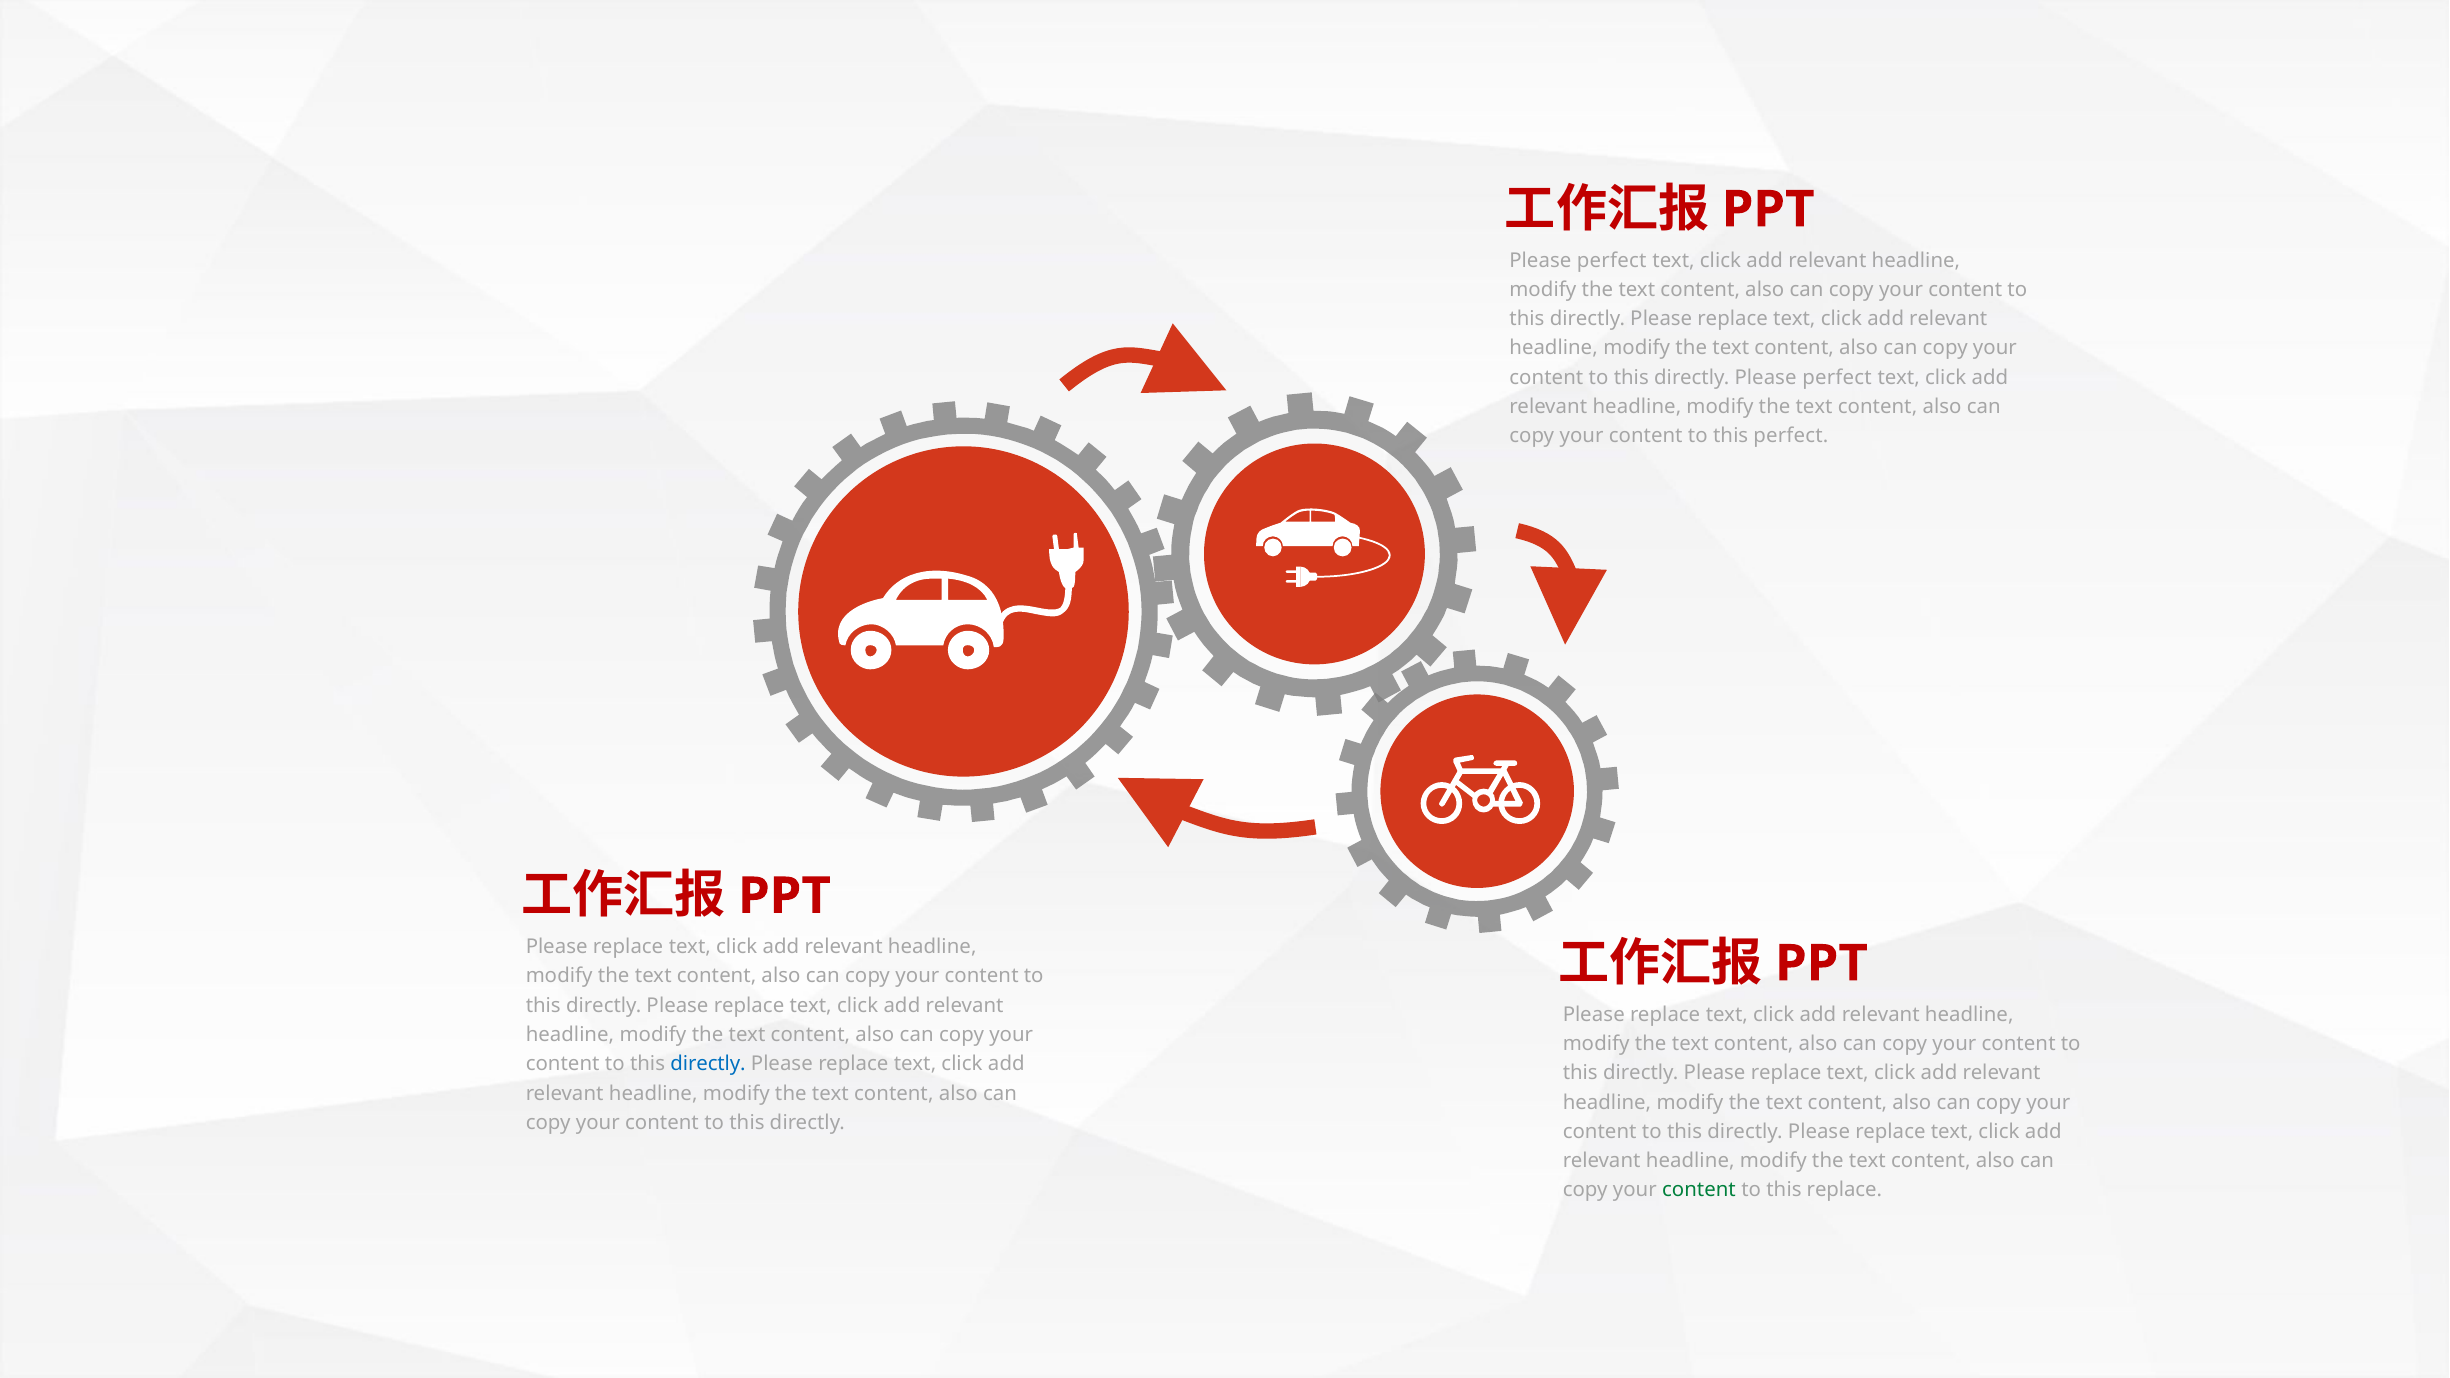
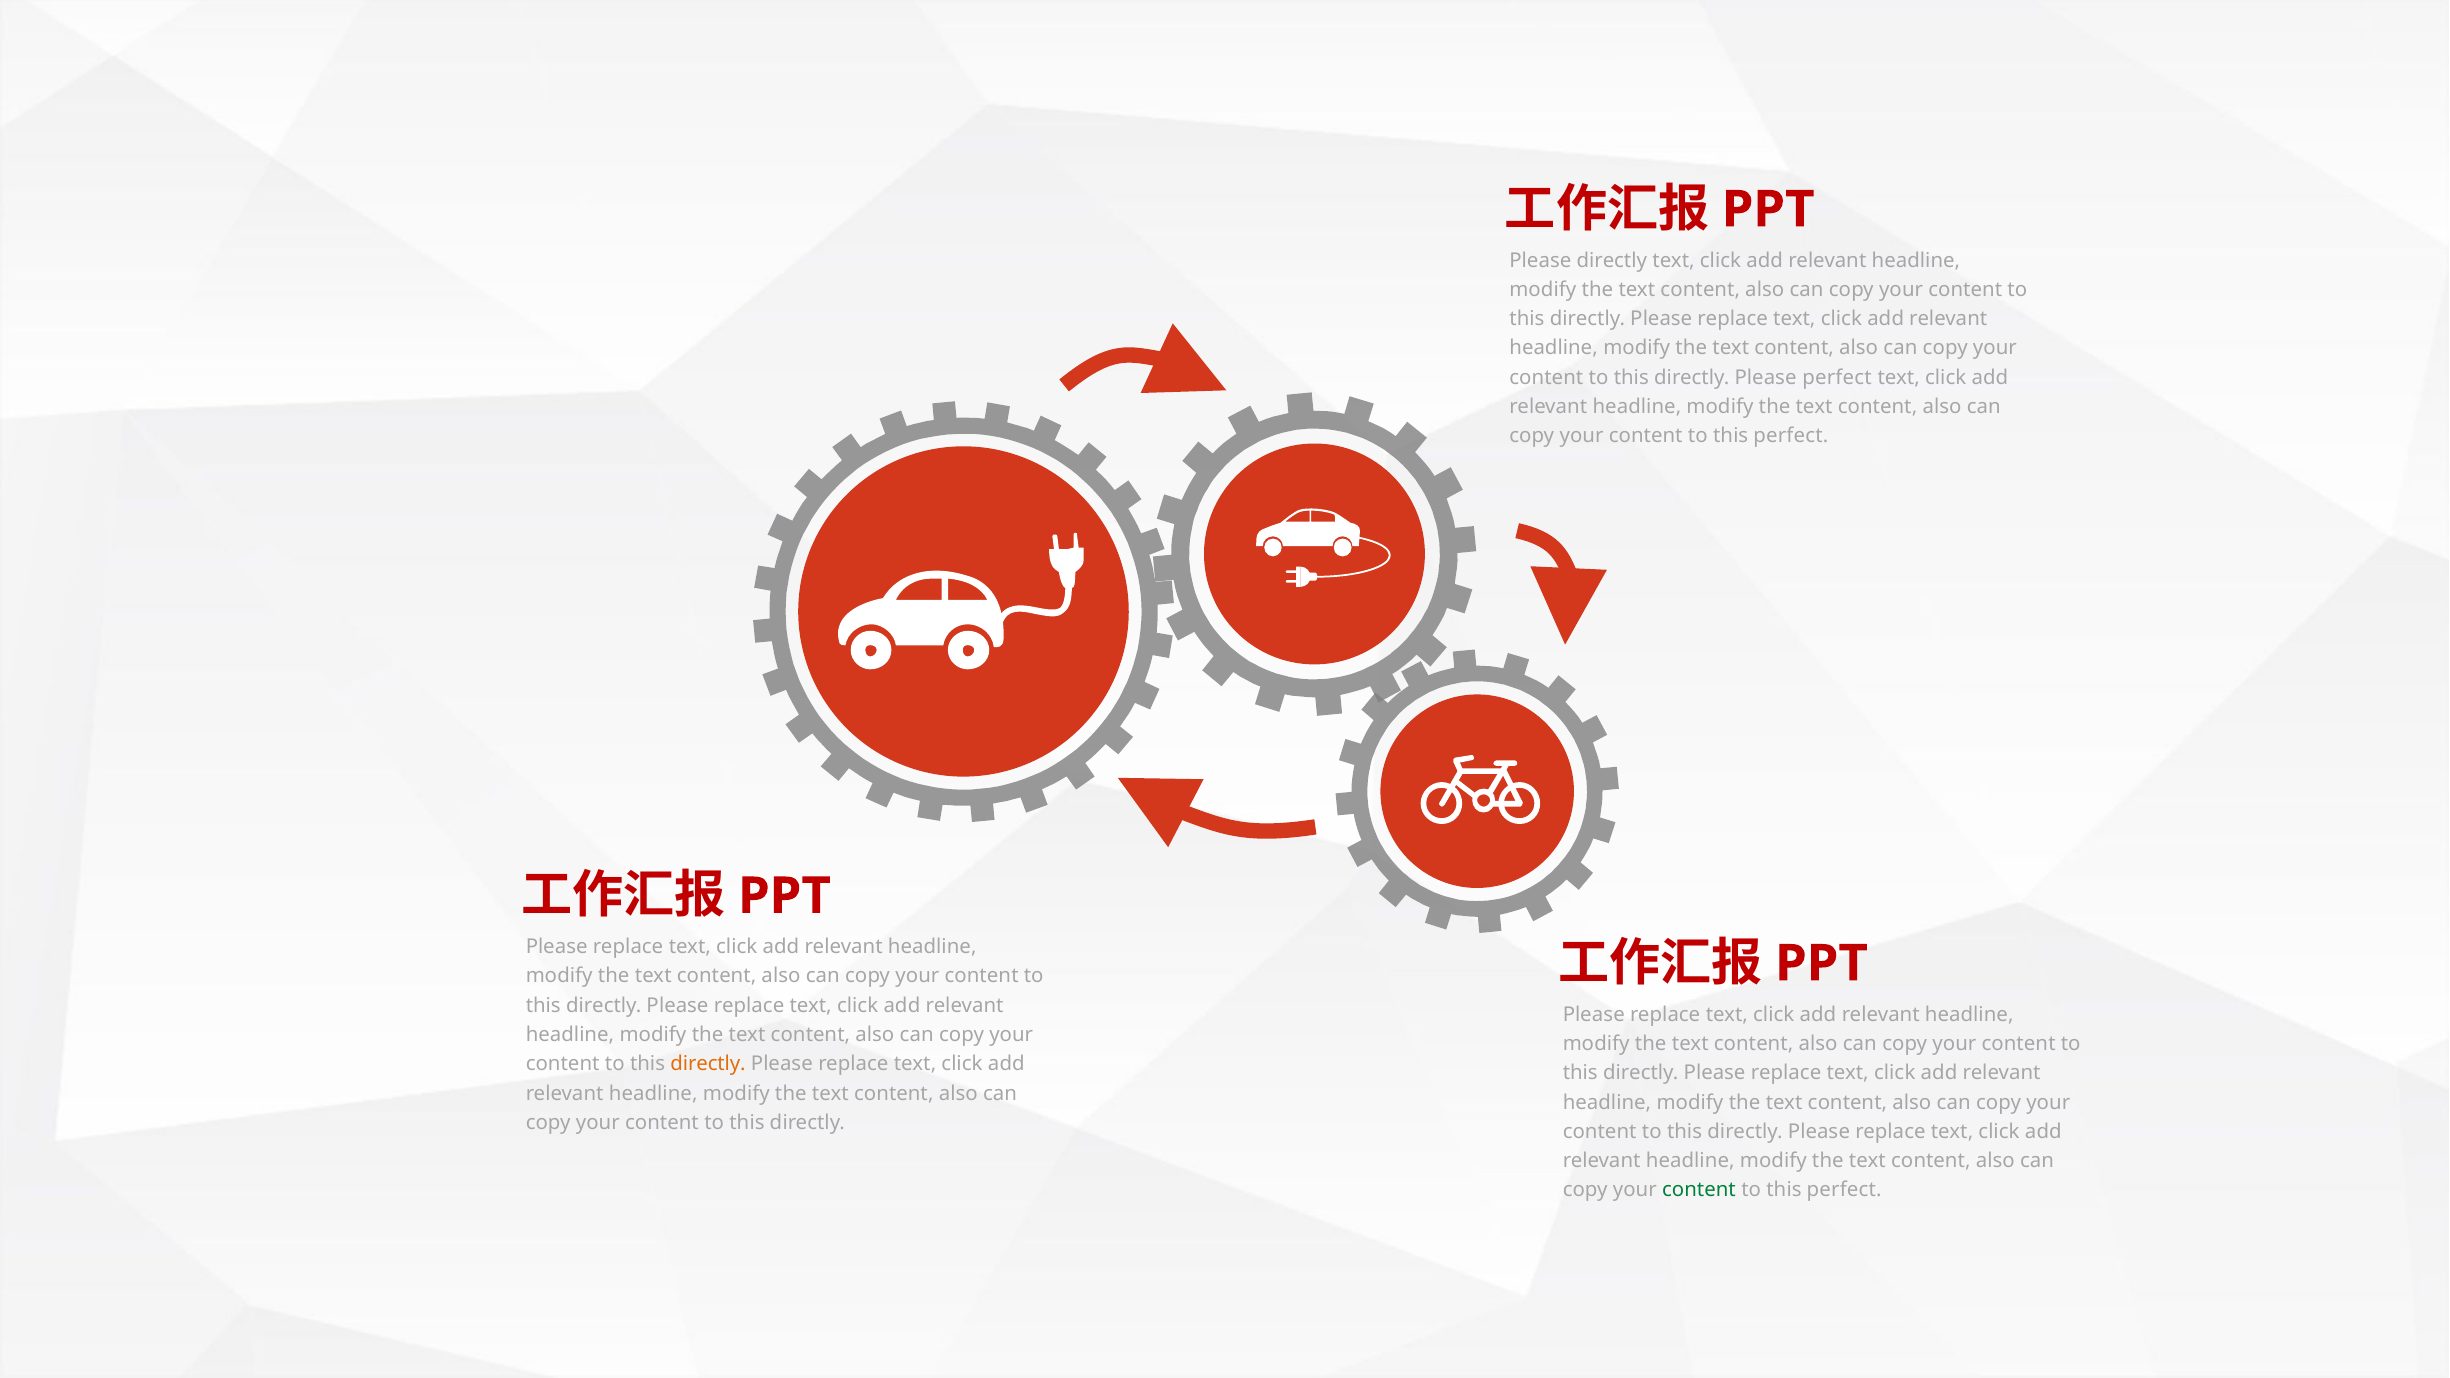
perfect at (1612, 260): perfect -> directly
directly at (708, 1064) colour: blue -> orange
replace at (1844, 1190): replace -> perfect
